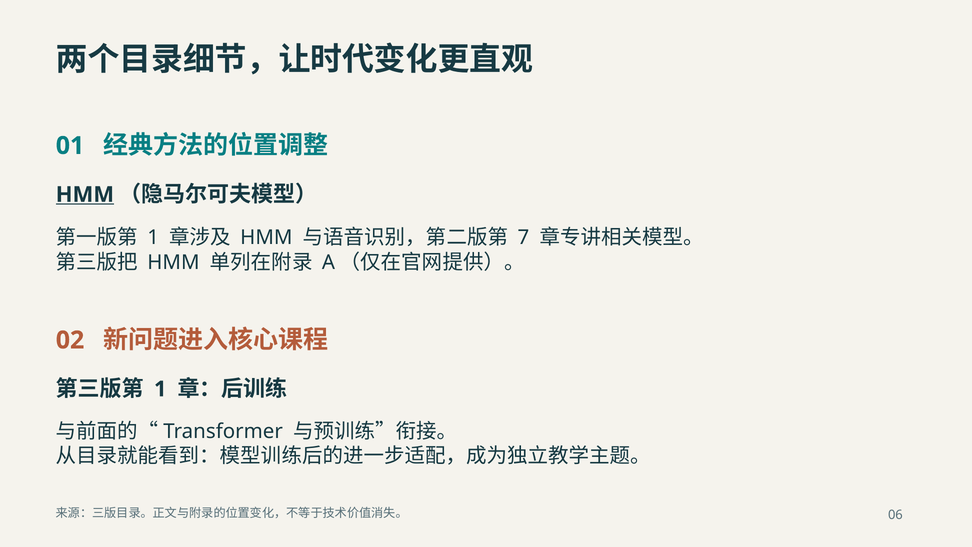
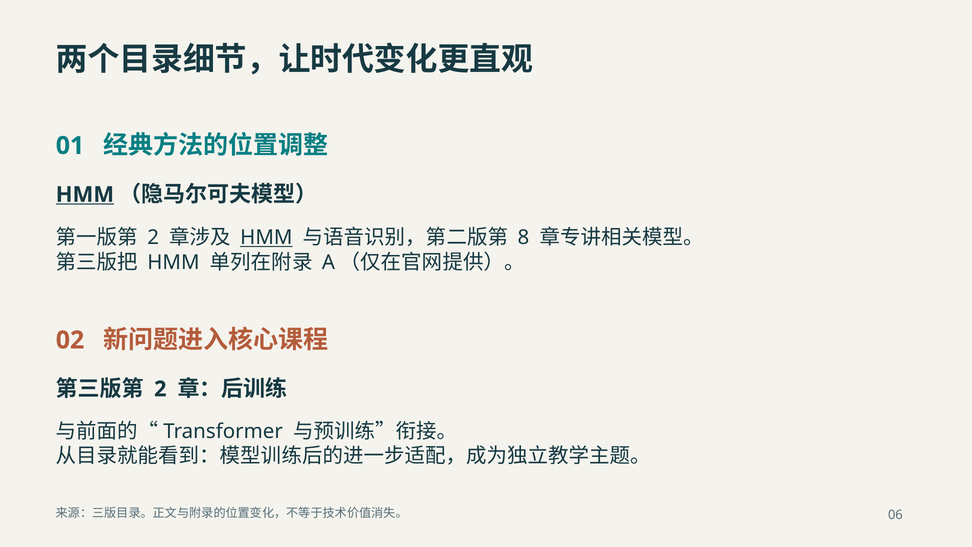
1 at (153, 238): 1 -> 2
HMM at (266, 238) underline: none -> present
7: 7 -> 8
1 at (160, 389): 1 -> 2
